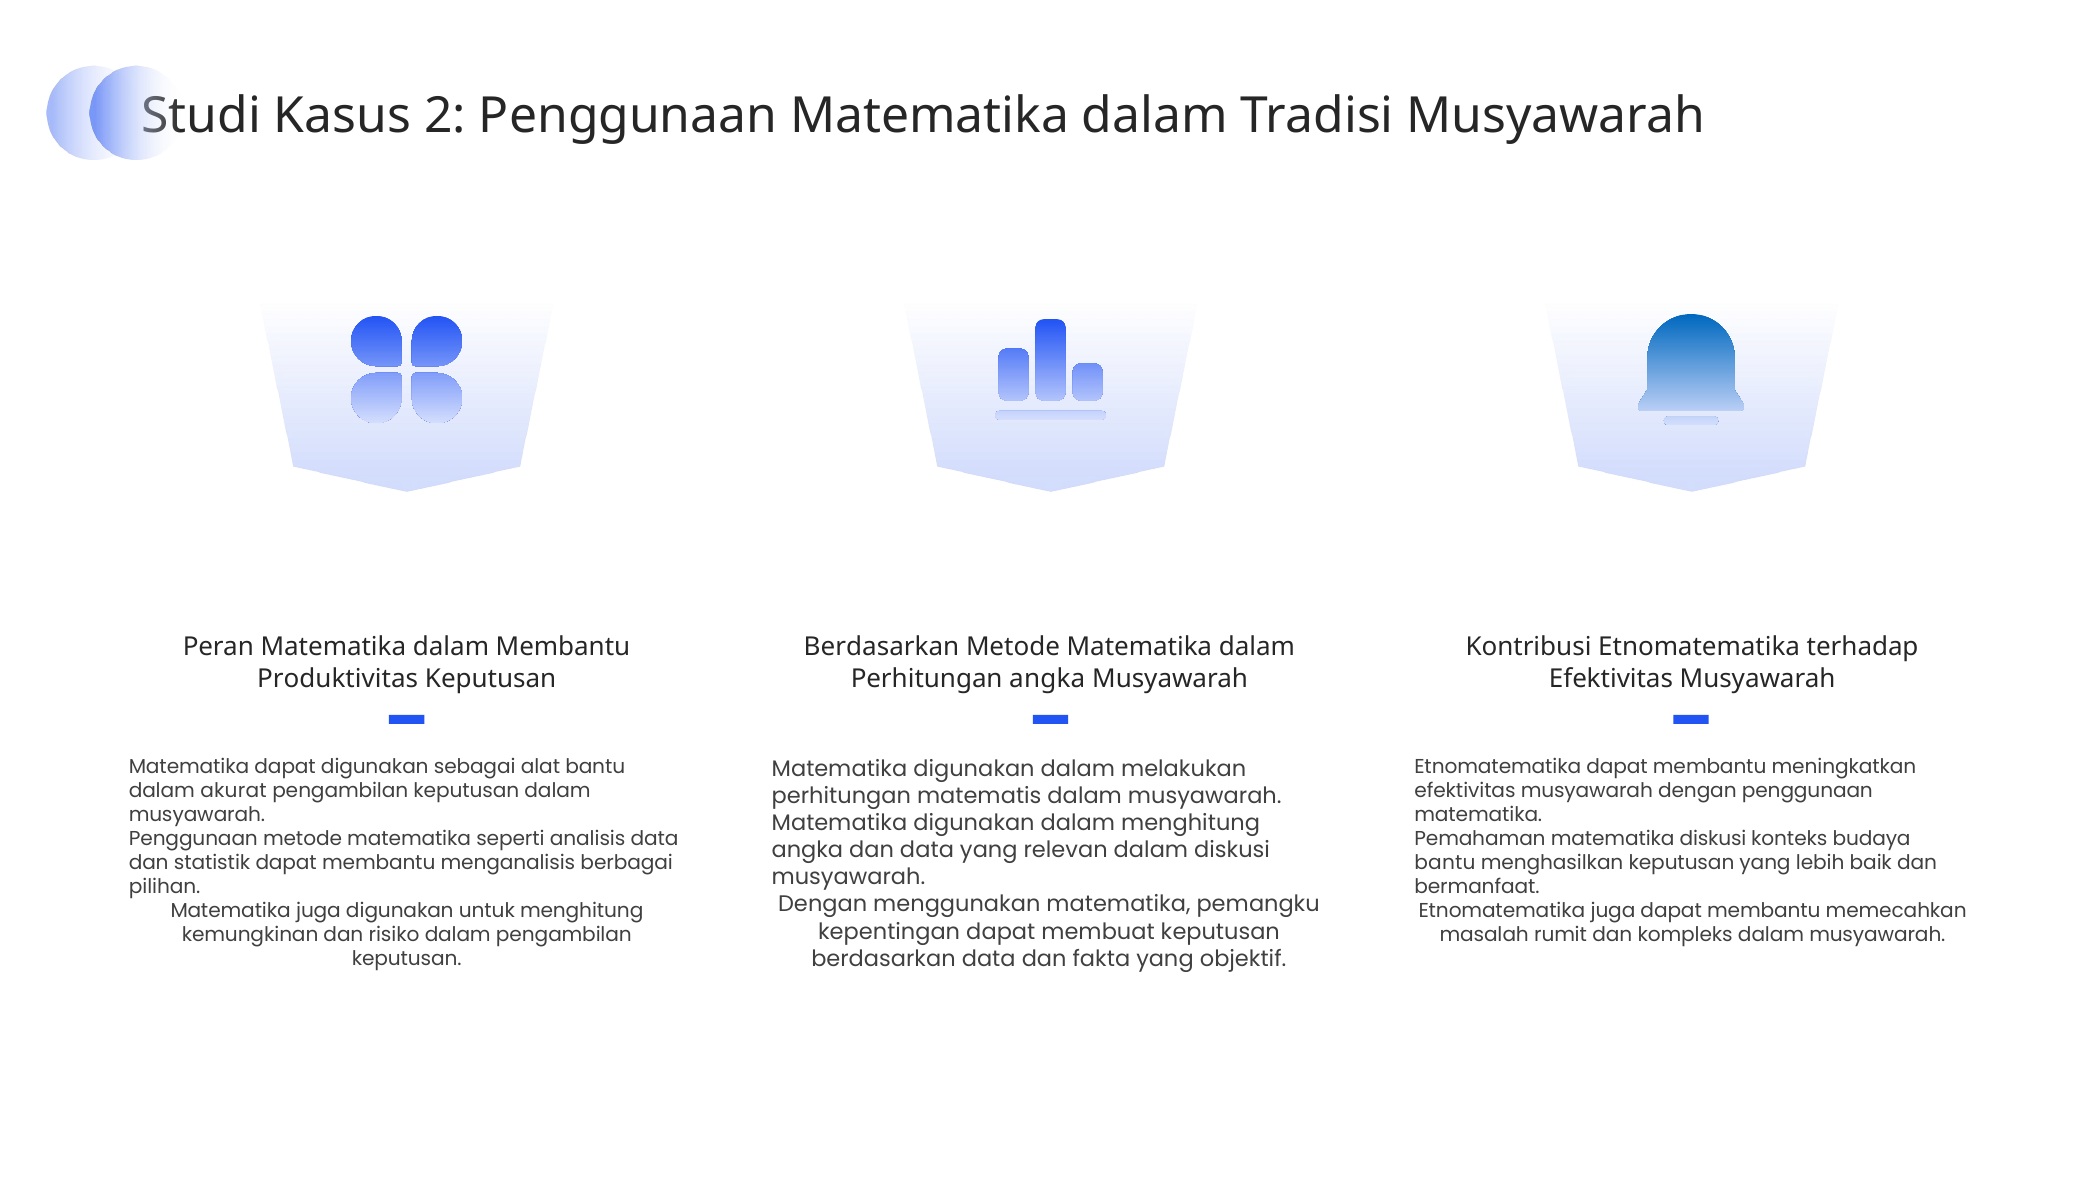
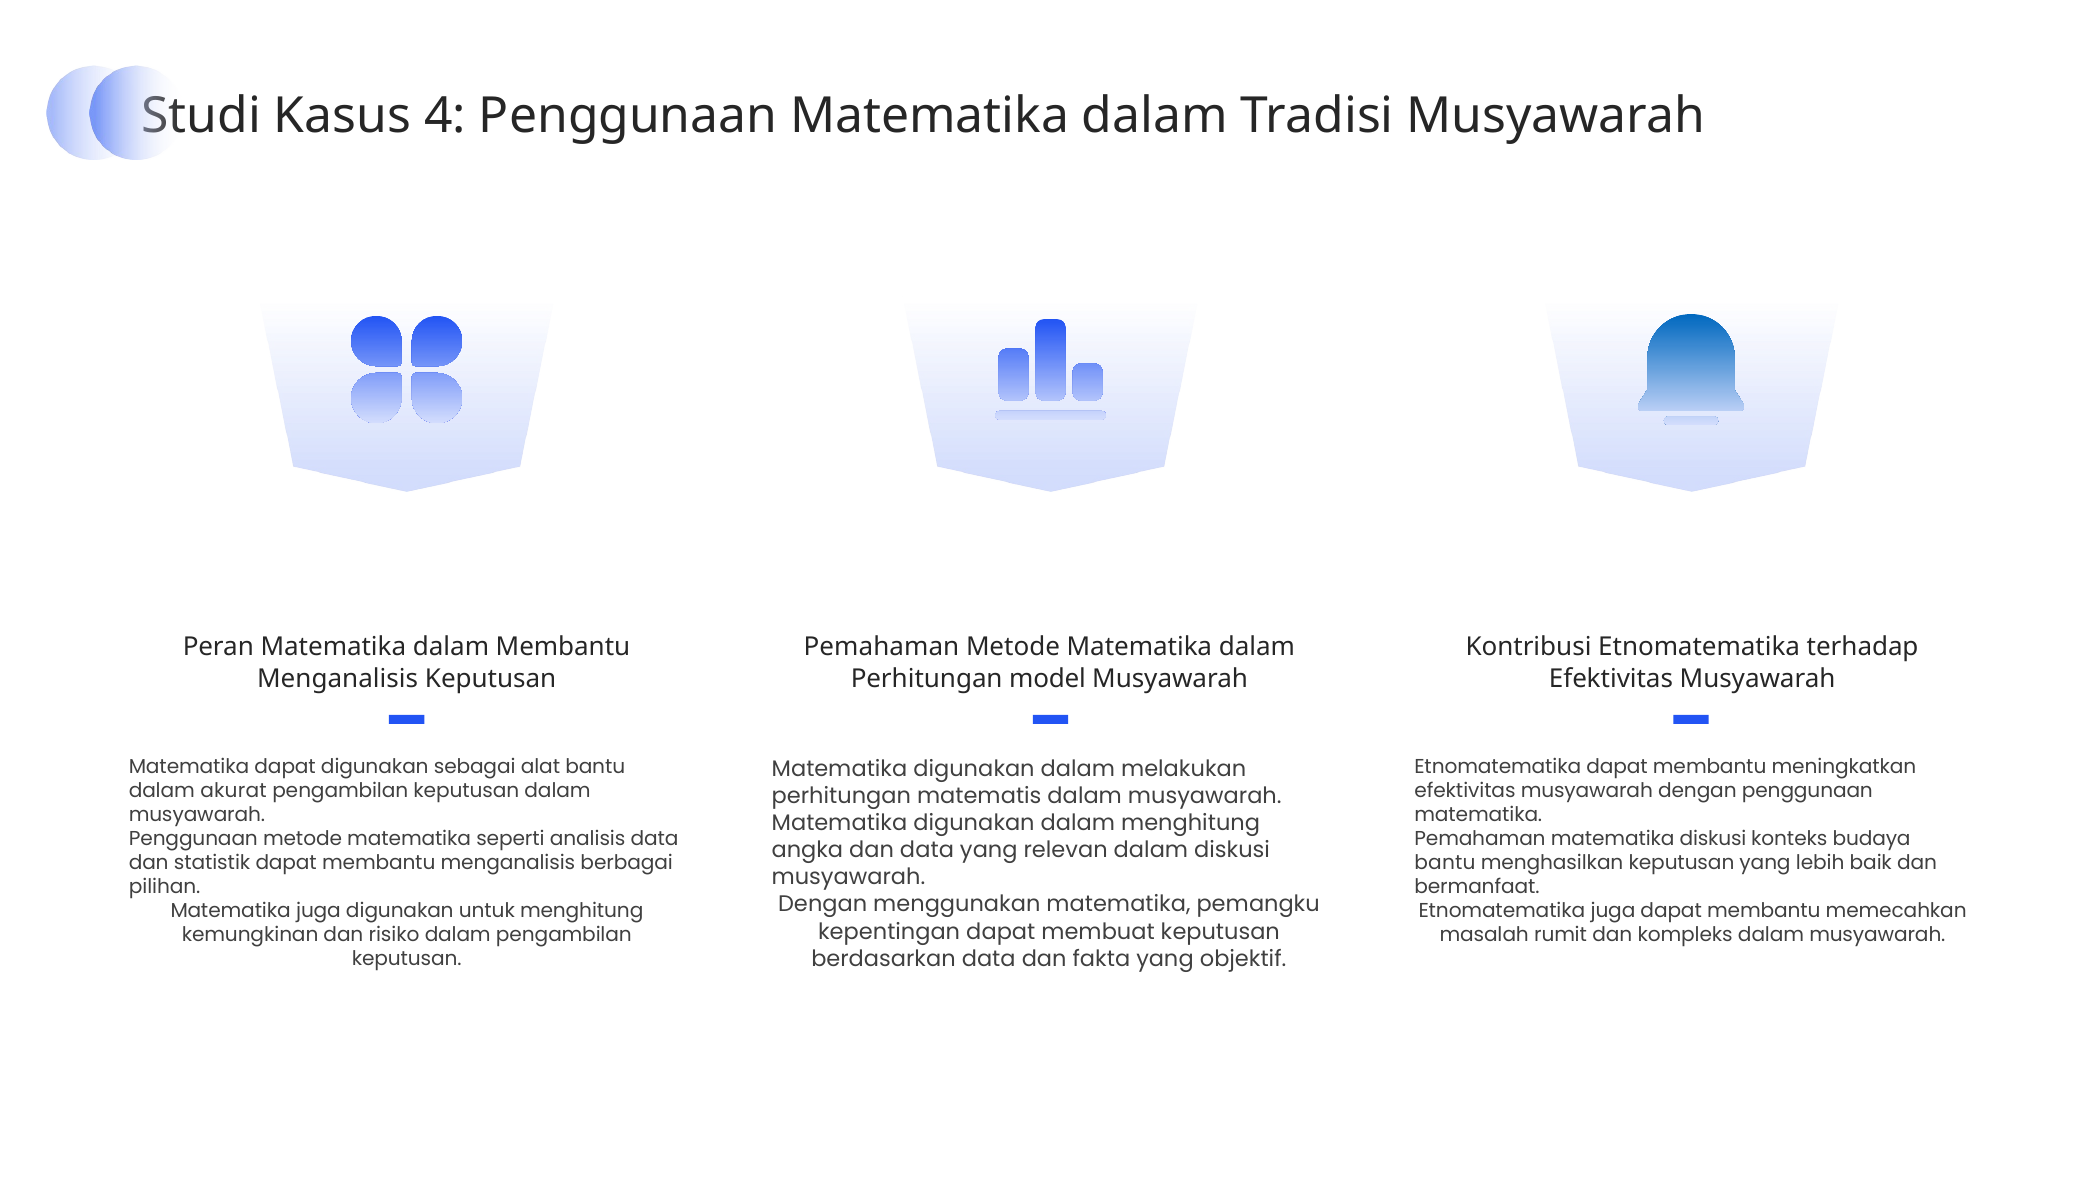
2: 2 -> 4
Berdasarkan at (882, 648): Berdasarkan -> Pemahaman
Produktivitas at (338, 679): Produktivitas -> Menganalisis
Perhitungan angka: angka -> model
